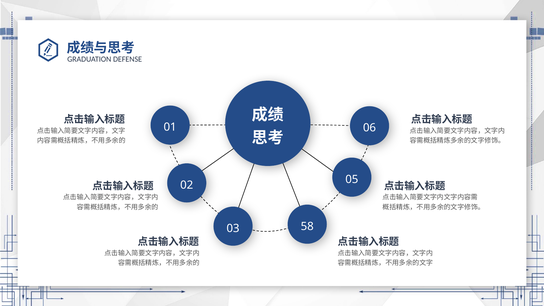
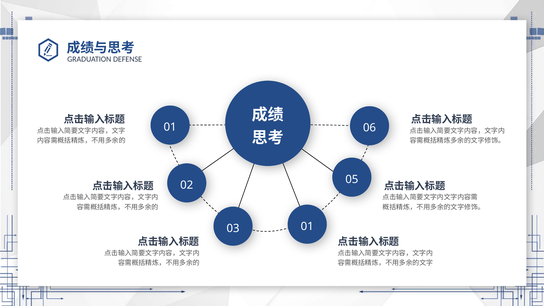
03 58: 58 -> 01
